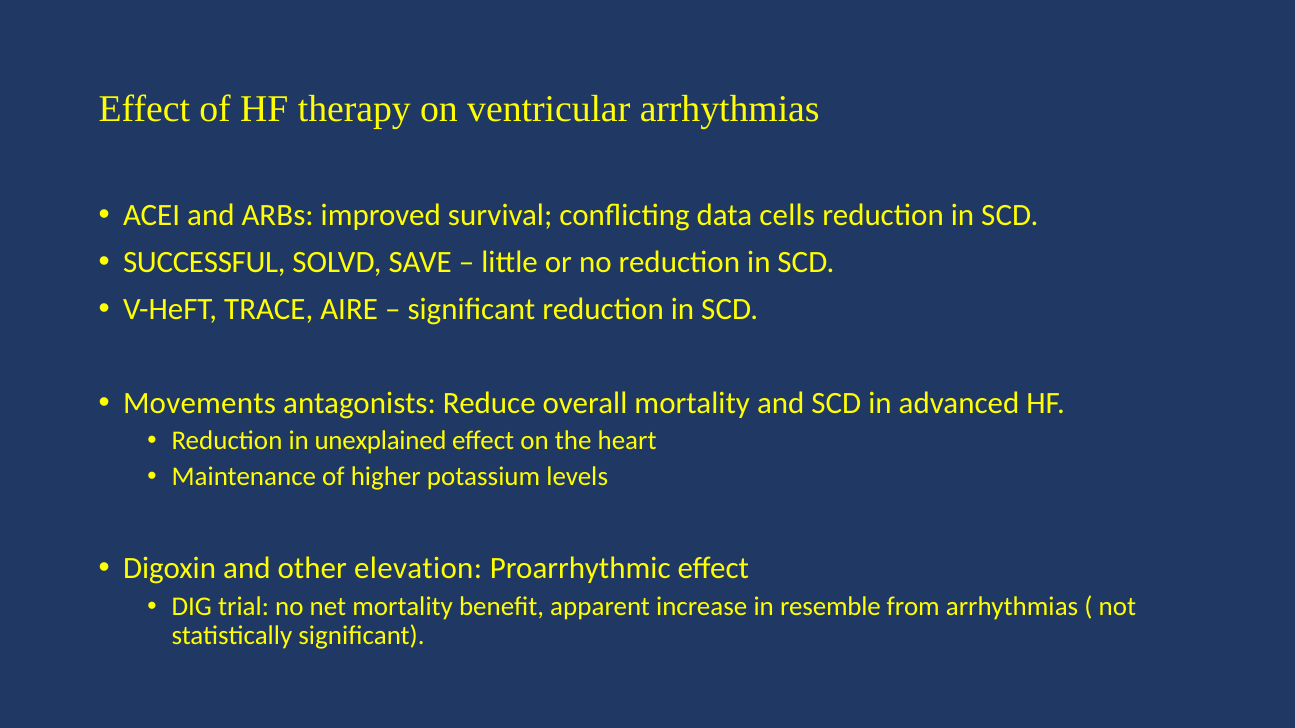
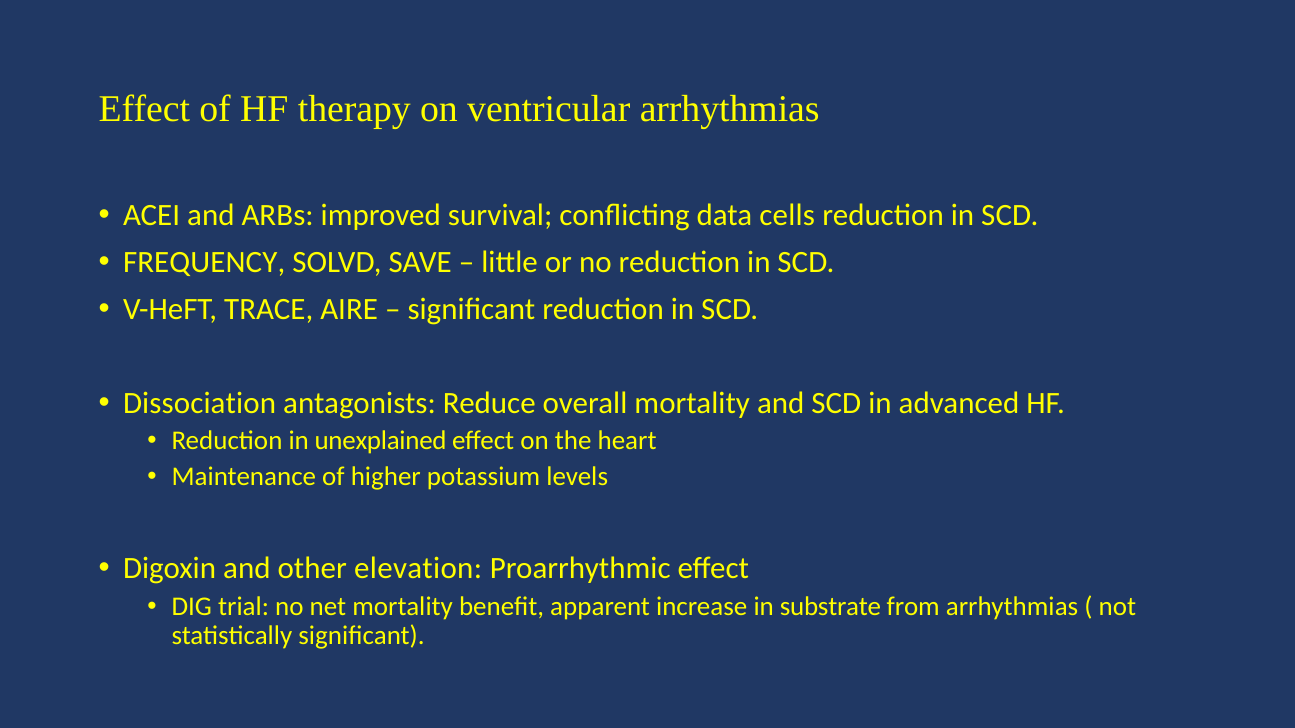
SUCCESSFUL: SUCCESSFUL -> FREQUENCY
Movements: Movements -> Dissociation
resemble: resemble -> substrate
